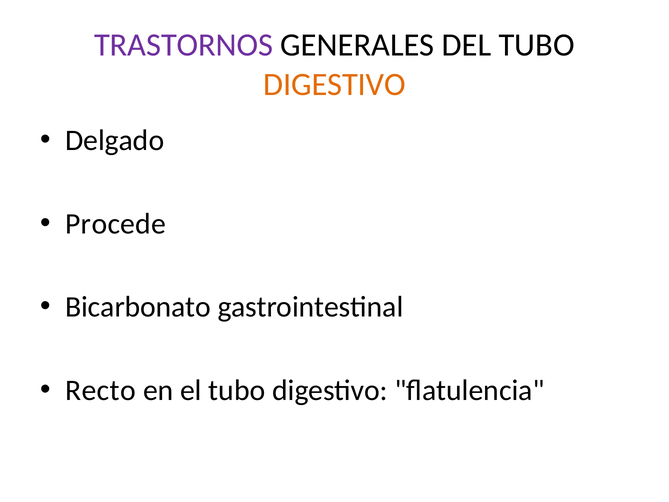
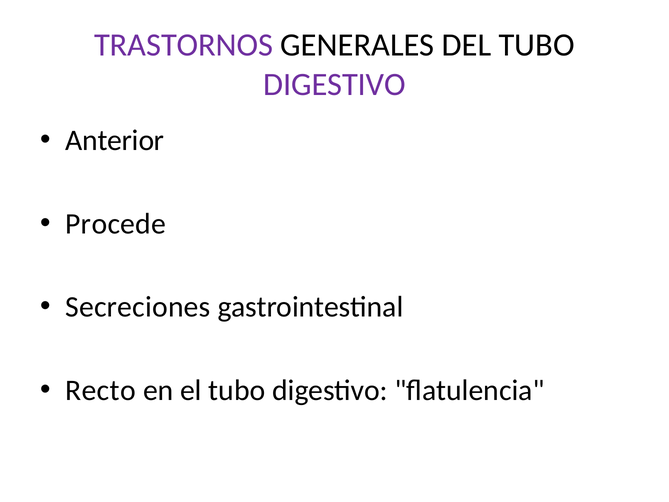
DIGESTIVO at (334, 84) colour: orange -> purple
Delgado: Delgado -> Anterior
Bicarbonato: Bicarbonato -> Secreciones
